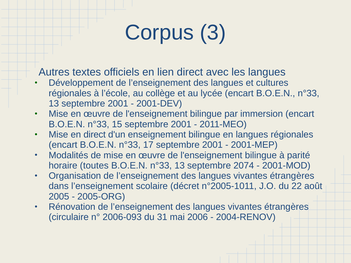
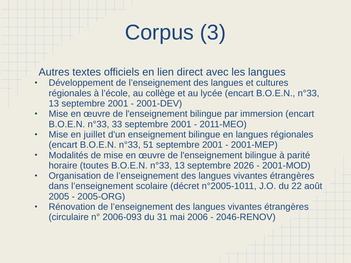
15: 15 -> 33
en direct: direct -> juillet
17: 17 -> 51
2074: 2074 -> 2026
2004-RENOV: 2004-RENOV -> 2046-RENOV
